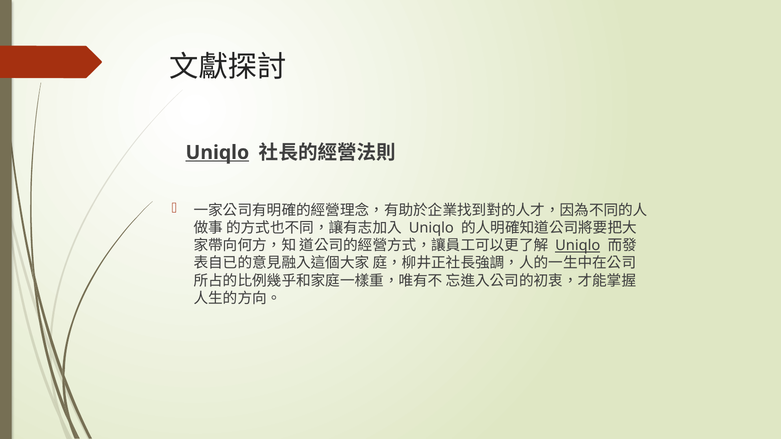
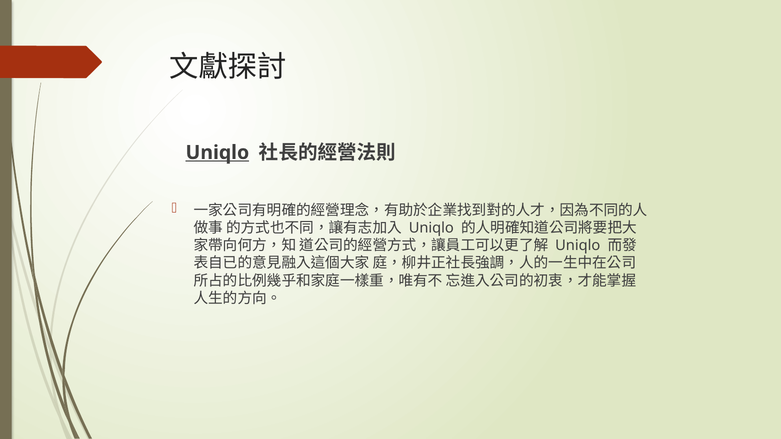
Uniqlo at (578, 246) underline: present -> none
